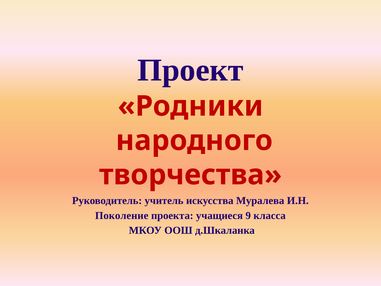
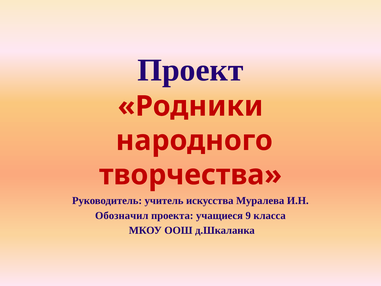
Поколение: Поколение -> Обозначил
